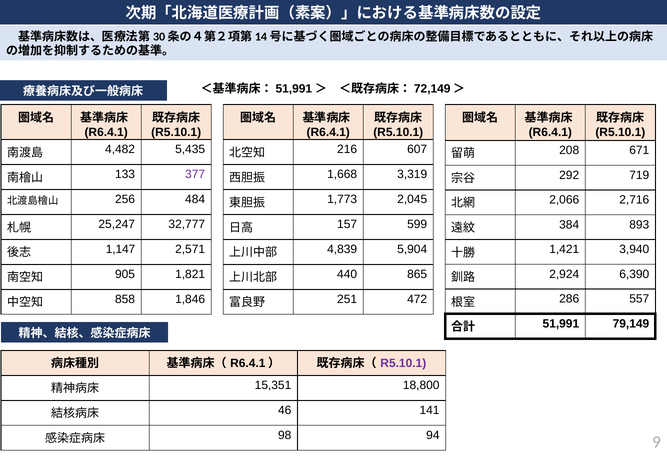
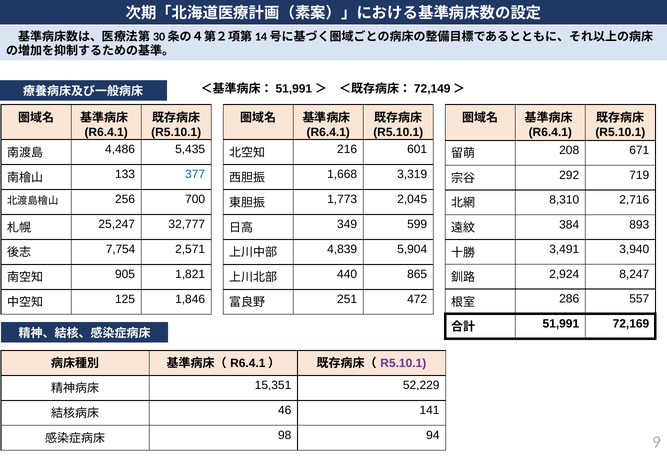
4,482: 4,482 -> 4,486
607: 607 -> 601
377 colour: purple -> blue
484: 484 -> 700
2,066: 2,066 -> 8,310
157: 157 -> 349
1,147: 1,147 -> 7,754
1,421: 1,421 -> 3,491
6,390: 6,390 -> 8,247
858: 858 -> 125
79,149: 79,149 -> 72,169
18,800: 18,800 -> 52,229
